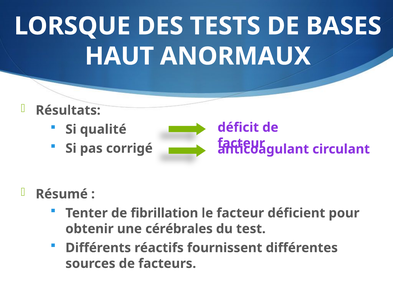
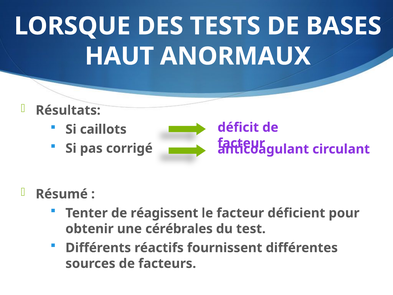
qualité: qualité -> caillots
fibrillation: fibrillation -> réagissent
